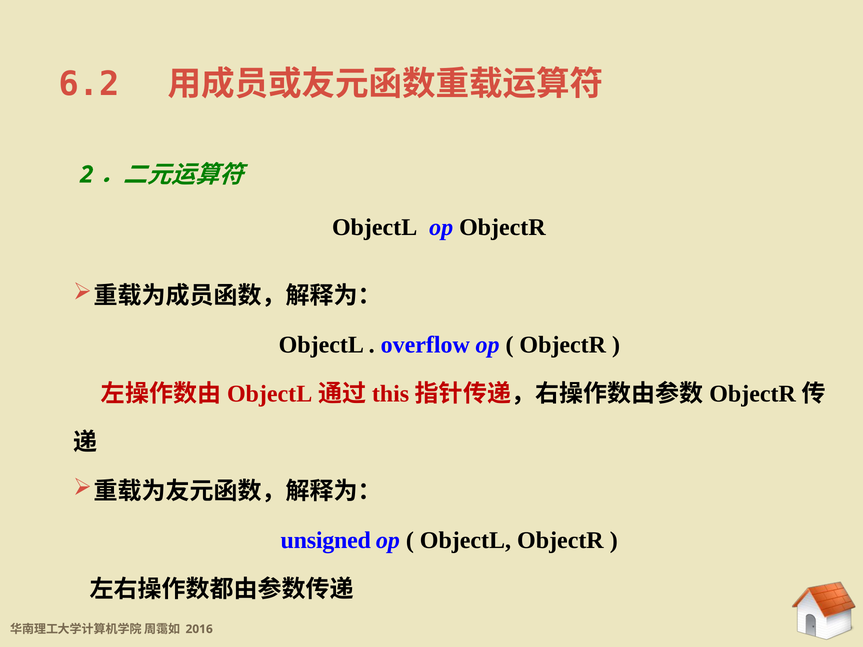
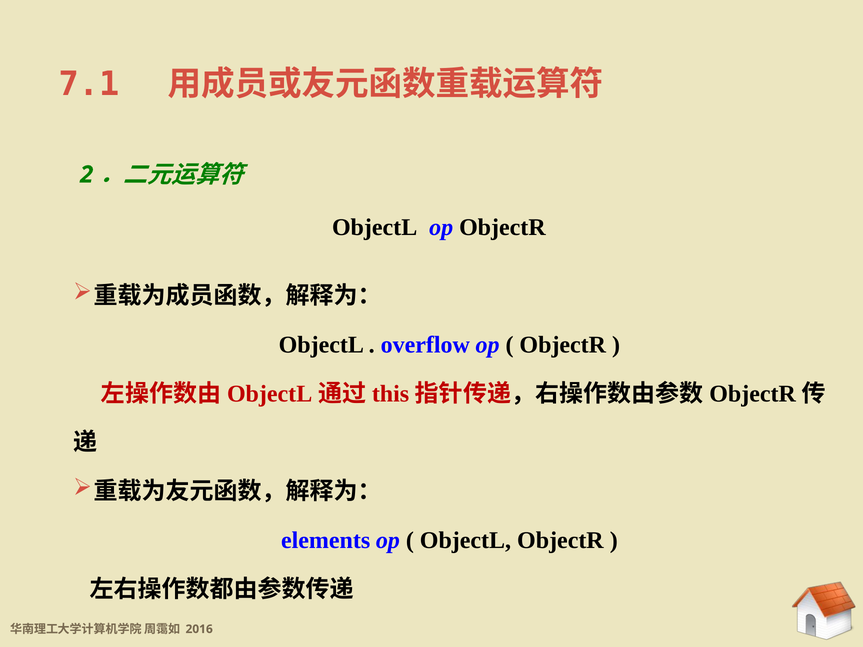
6.2: 6.2 -> 7.1
unsigned: unsigned -> elements
